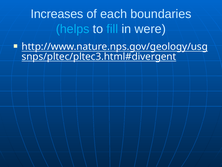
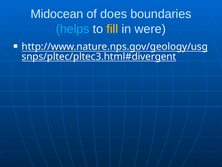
Increases: Increases -> Midocean
each: each -> does
fill colour: light blue -> yellow
